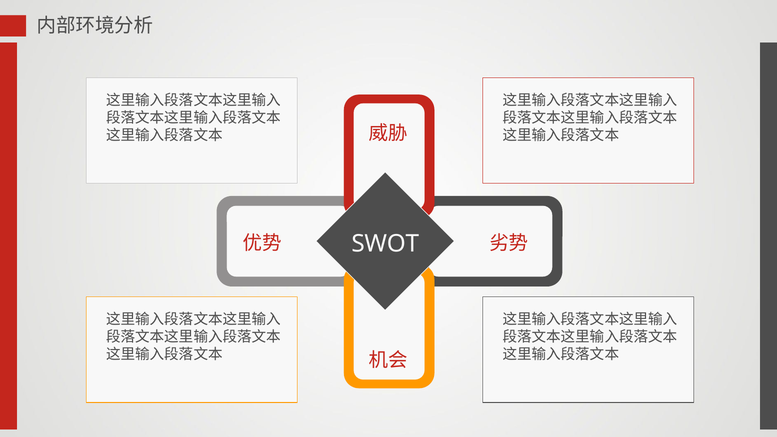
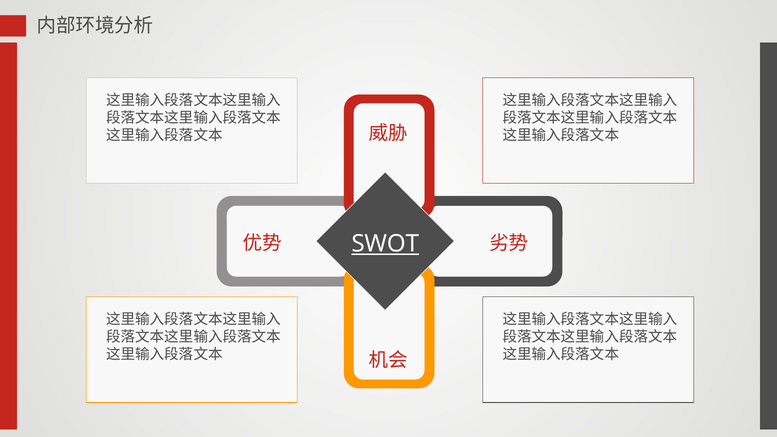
SWOT underline: none -> present
